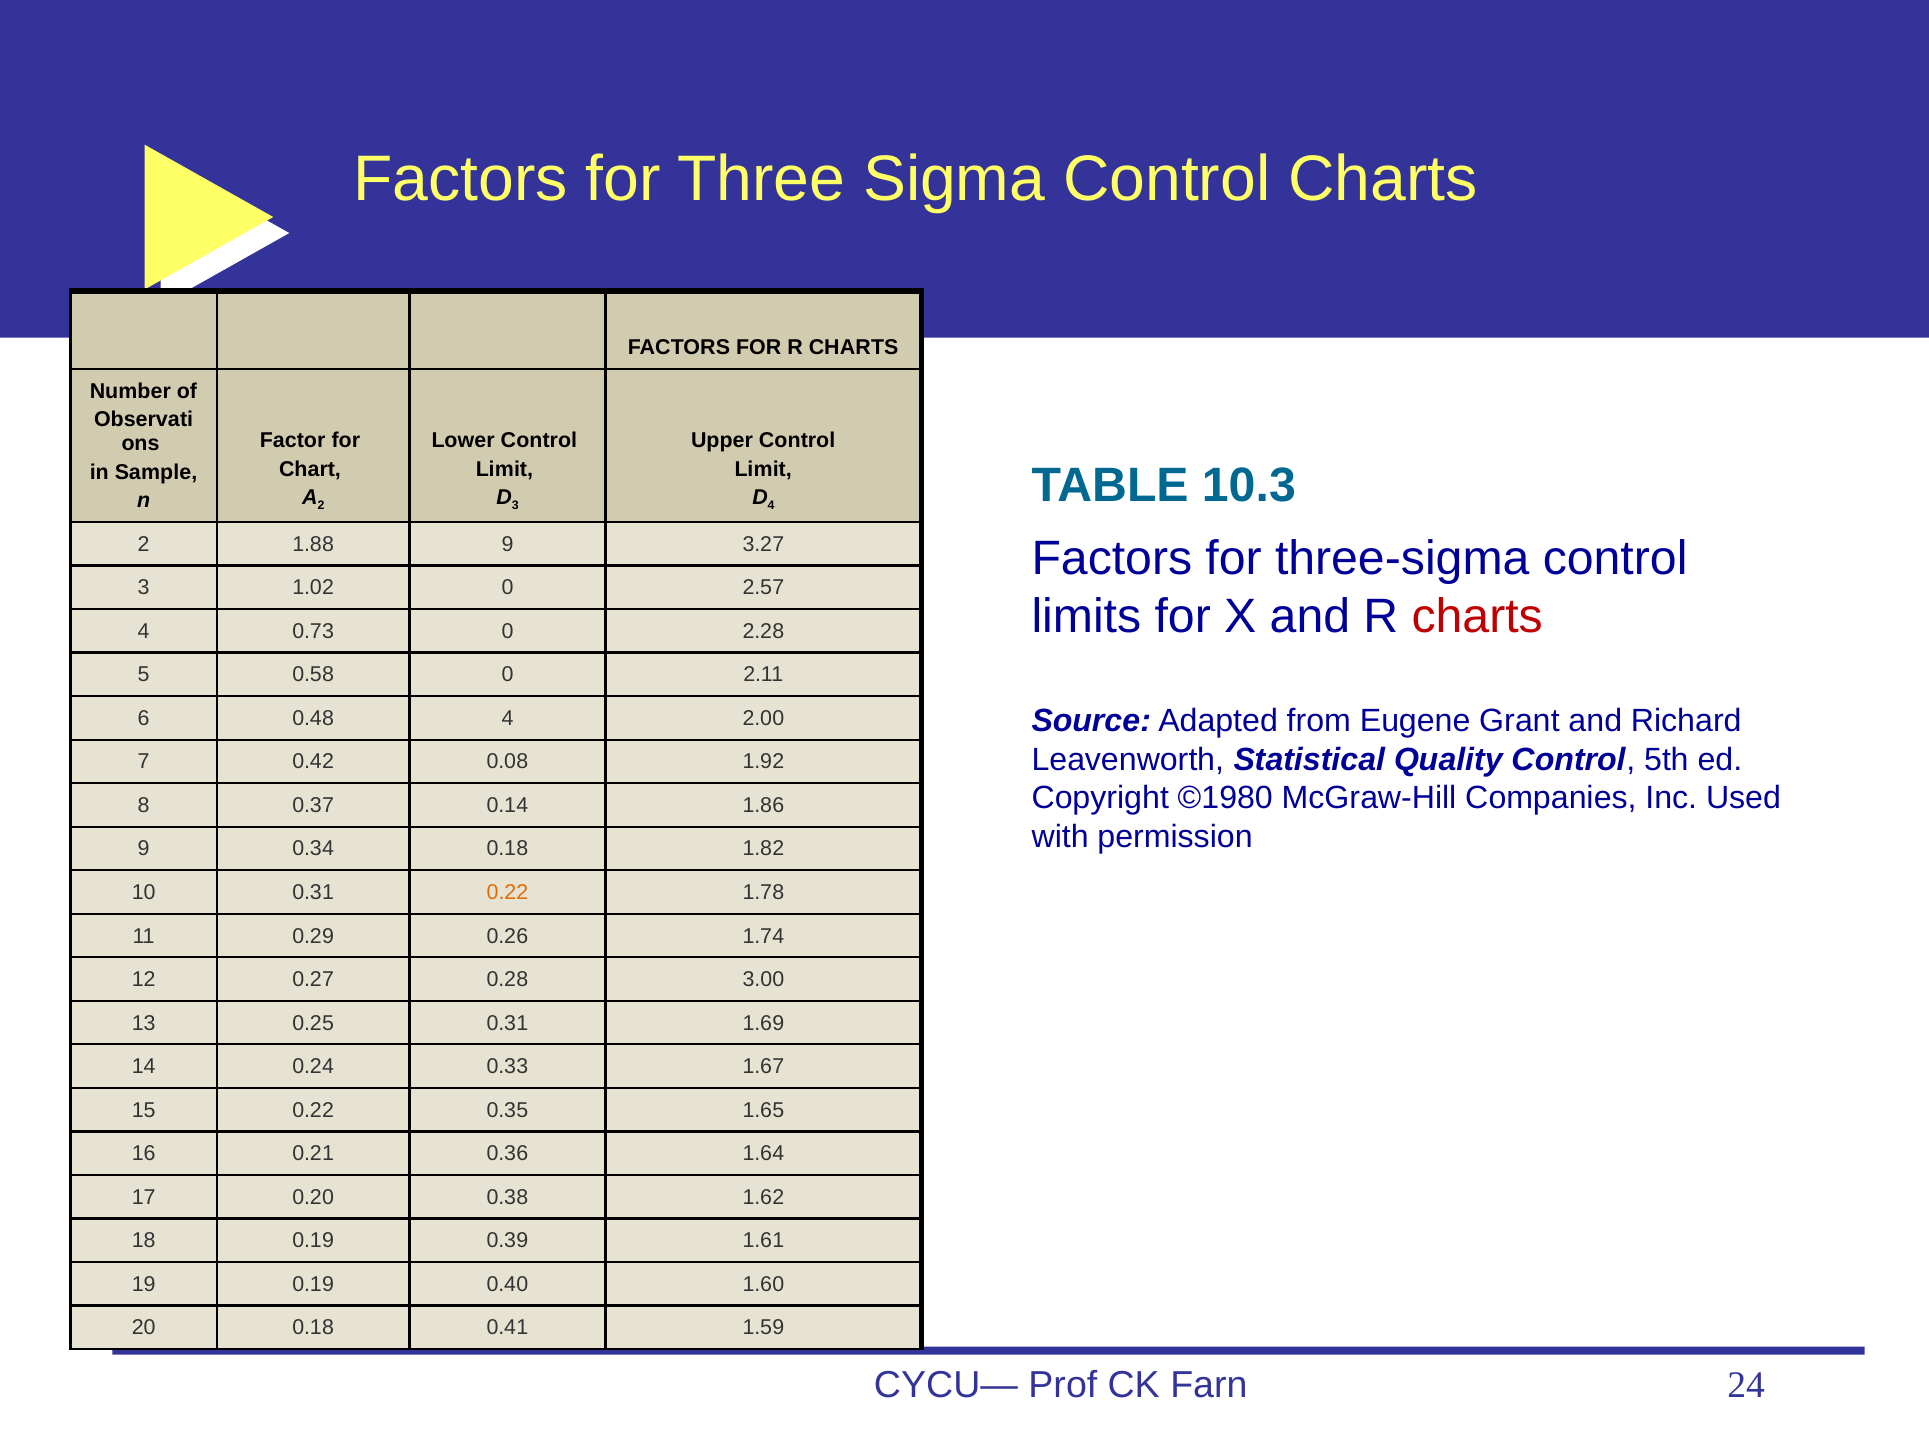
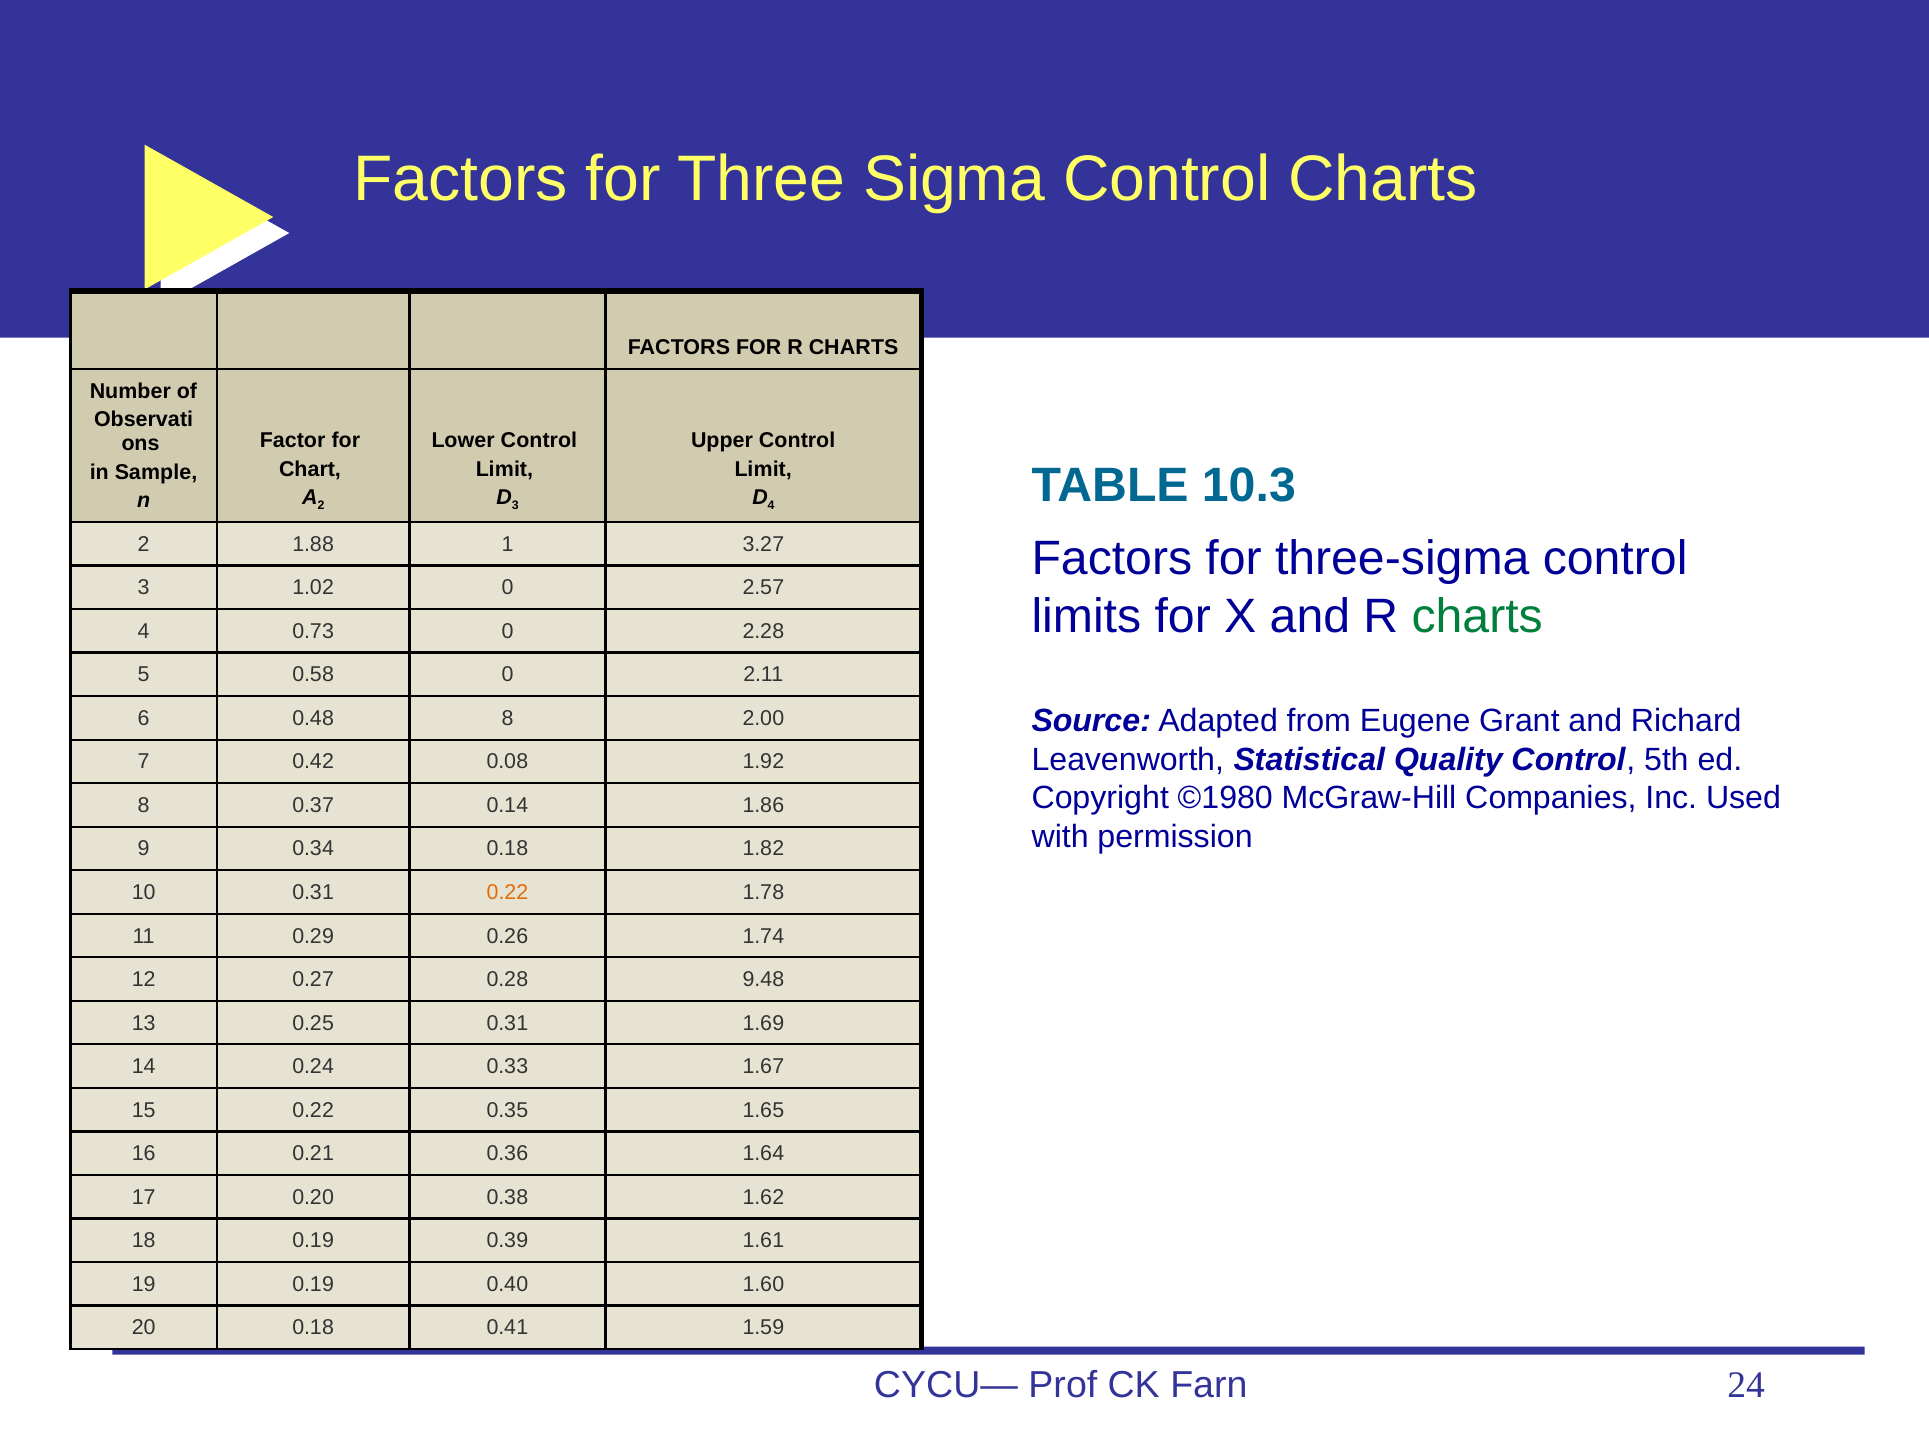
1.88 9: 9 -> 1
charts at (1477, 616) colour: red -> green
0.48 4: 4 -> 8
3.00: 3.00 -> 9.48
